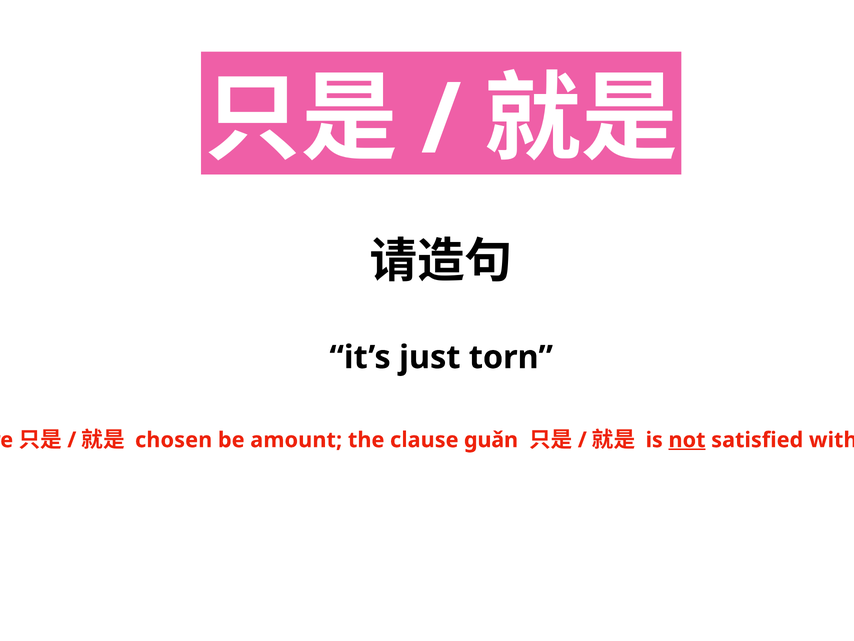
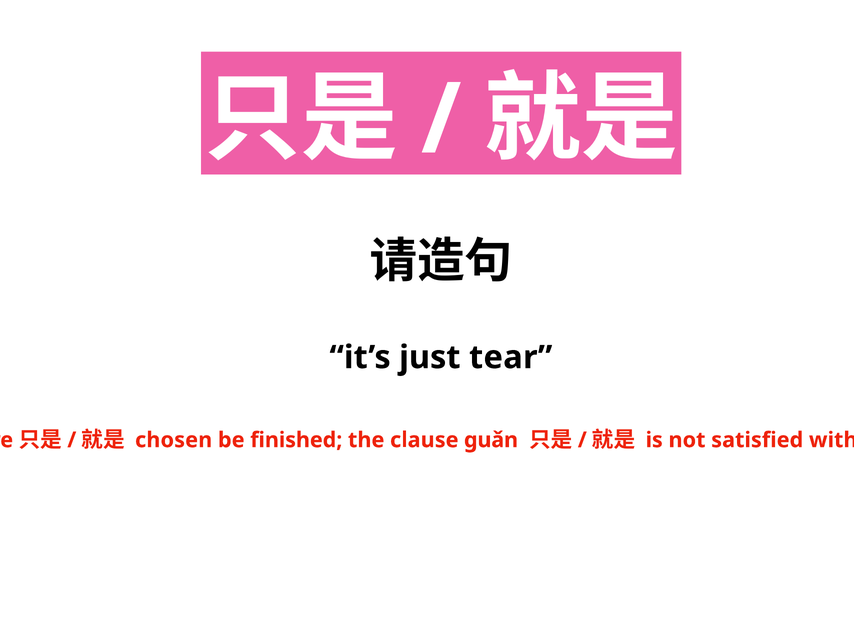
torn: torn -> tear
amount: amount -> finished
not underline: present -> none
